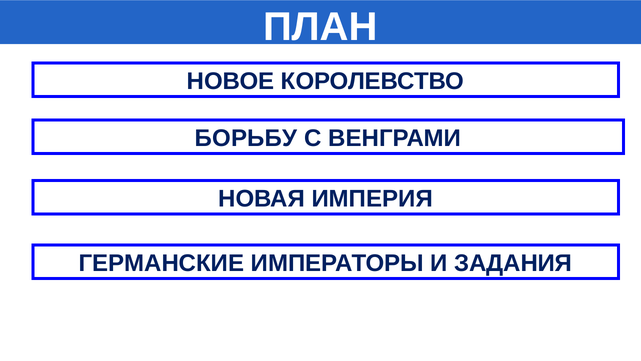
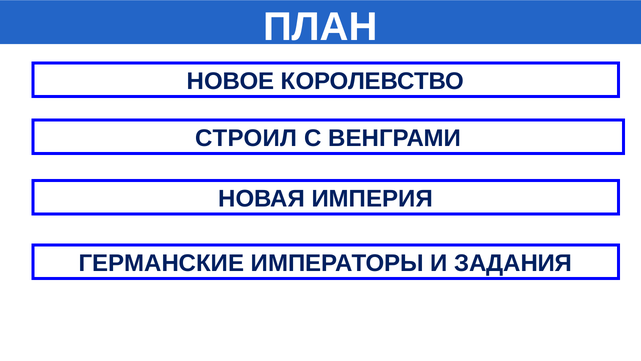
БОРЬБУ: БОРЬБУ -> СТРОИЛ
